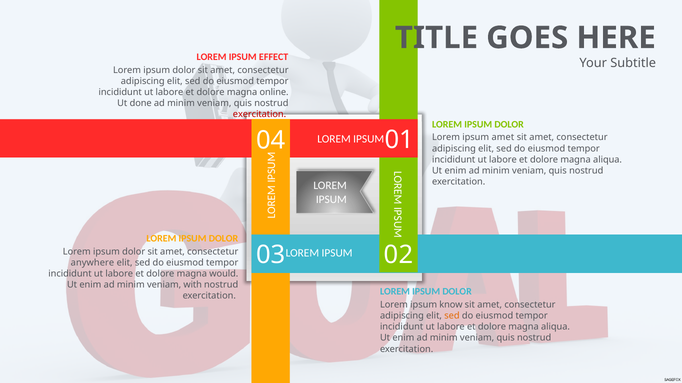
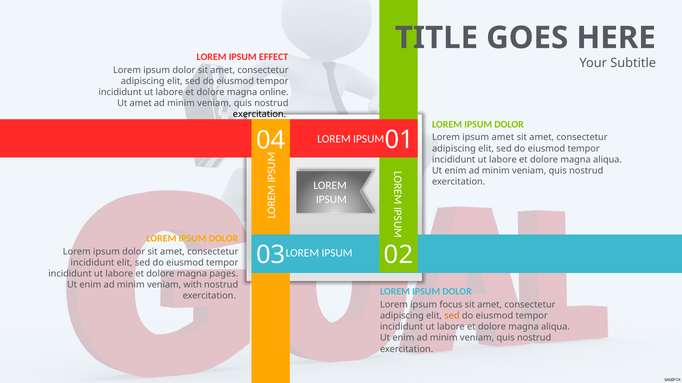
Ut done: done -> amet
exercitation at (259, 115) colour: red -> black
anywhere at (92, 263): anywhere -> incididunt
would: would -> pages
know: know -> focus
